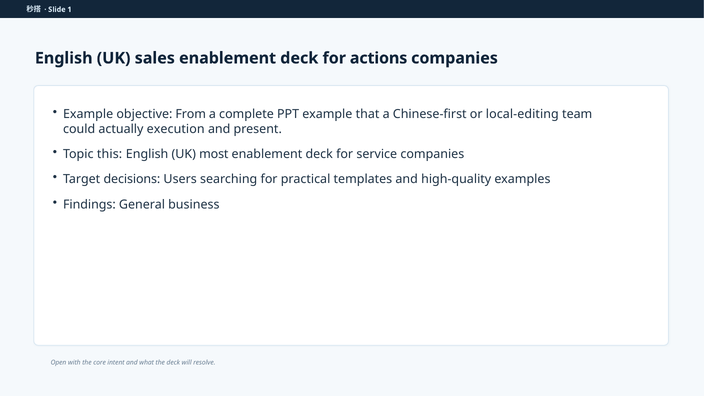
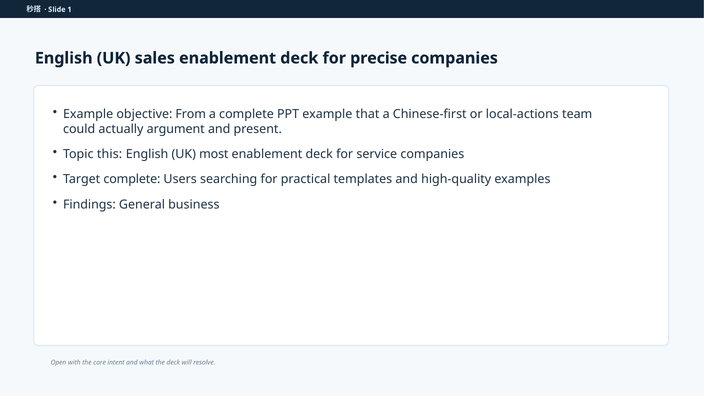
actions: actions -> precise
local-editing: local-editing -> local-actions
execution: execution -> argument
Target decisions: decisions -> complete
